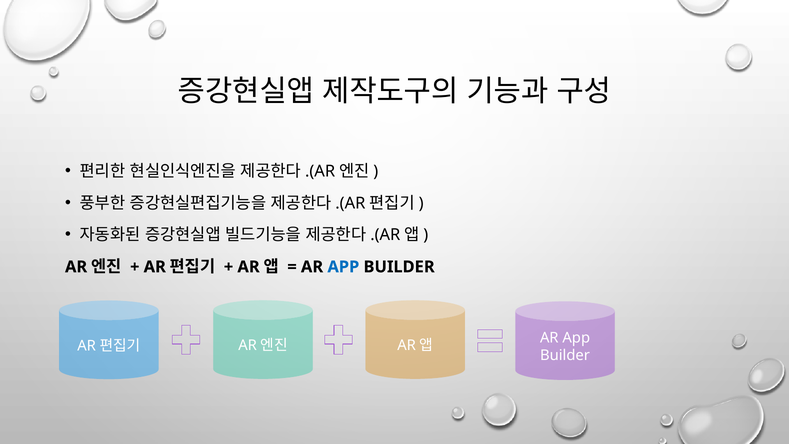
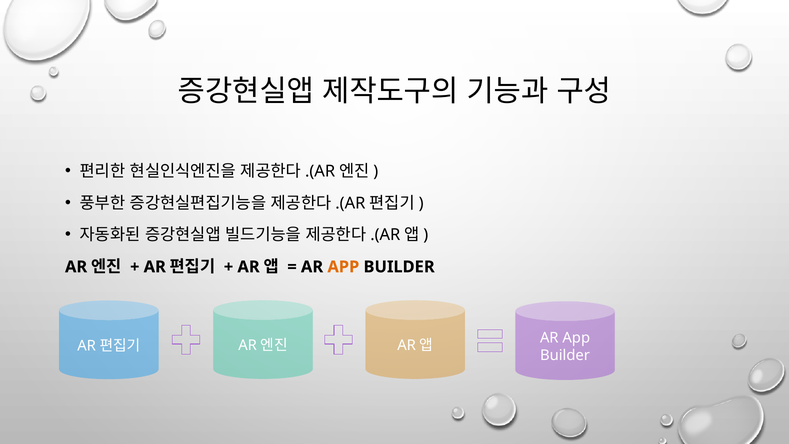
APP at (343, 267) colour: blue -> orange
